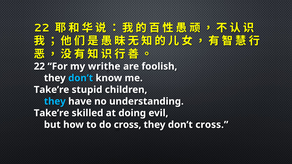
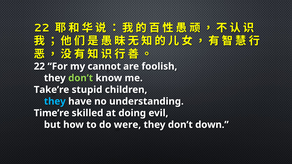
writhe: writhe -> cannot
don’t at (81, 78) colour: light blue -> light green
Take’re at (52, 113): Take’re -> Time’re
do cross: cross -> were
don’t cross: cross -> down
